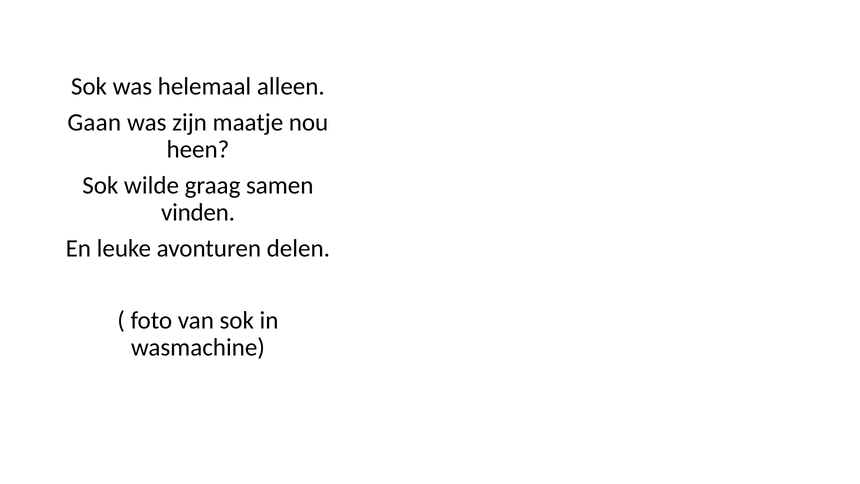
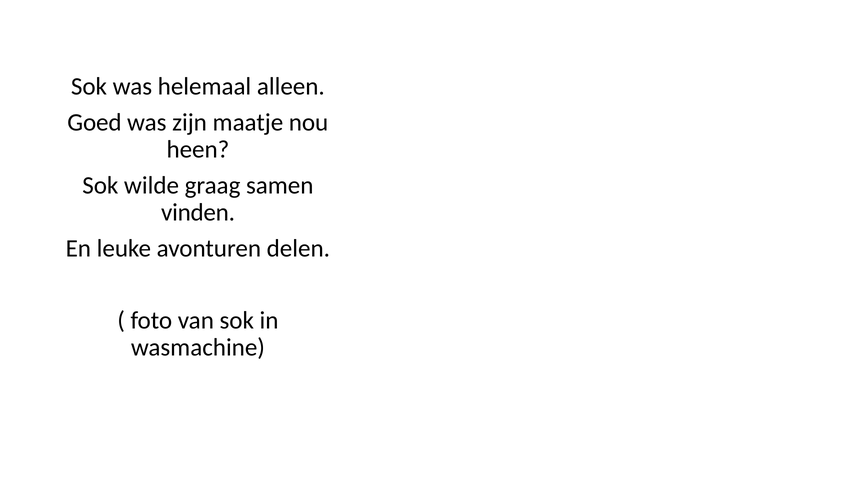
Gaan: Gaan -> Goed
